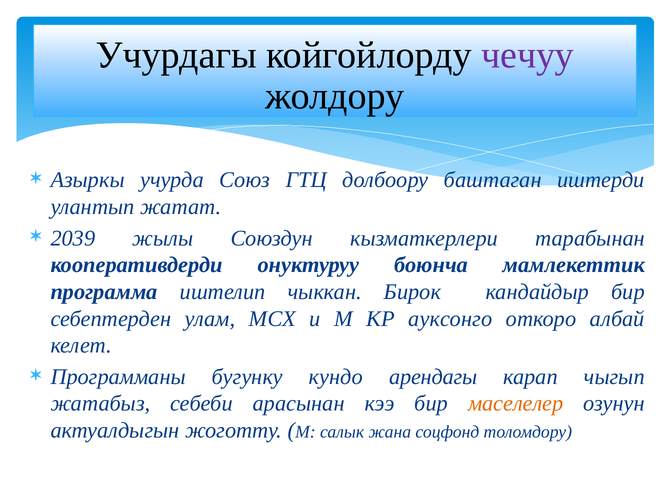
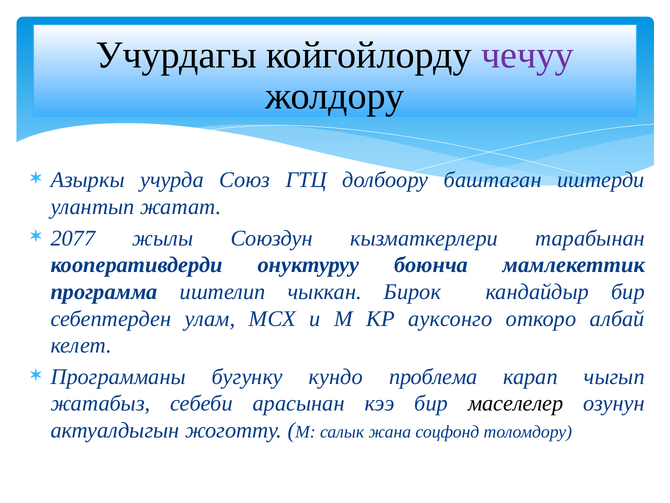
2039: 2039 -> 2077
арендагы: арендагы -> проблема
маселелер colour: orange -> black
